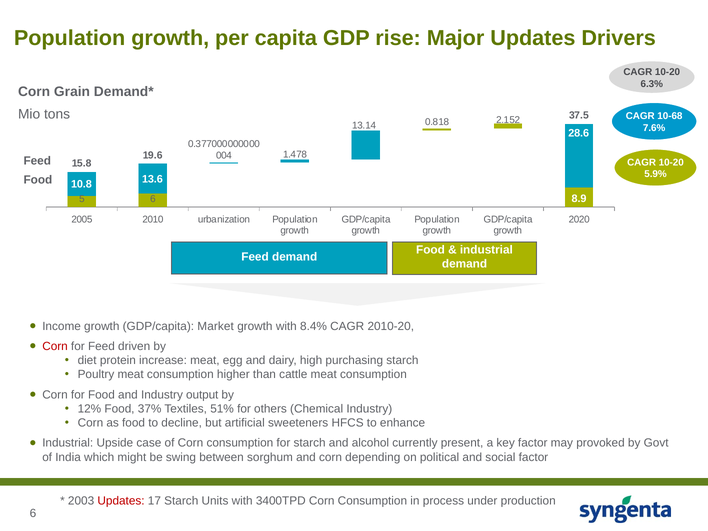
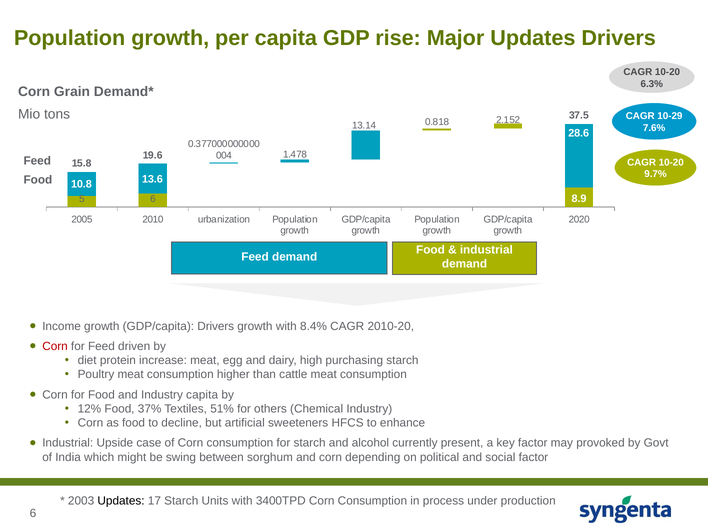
10-68: 10-68 -> 10-29
5.9%: 5.9% -> 9.7%
GDP/capita Market: Market -> Drivers
Industry output: output -> capita
Updates at (121, 501) colour: red -> black
